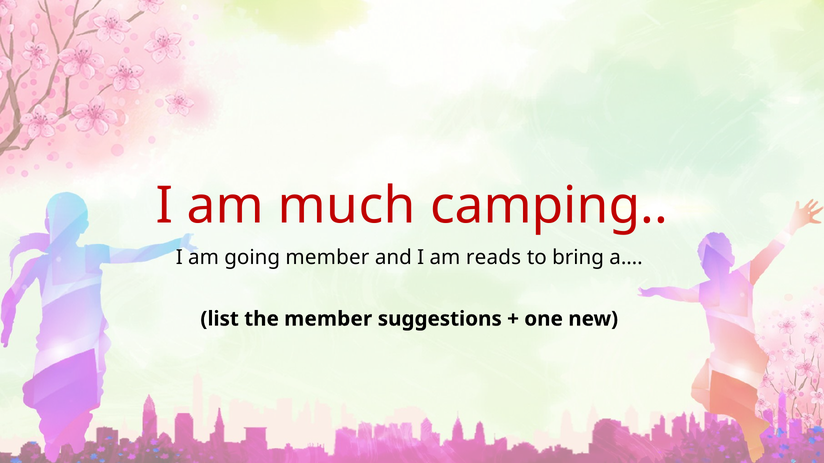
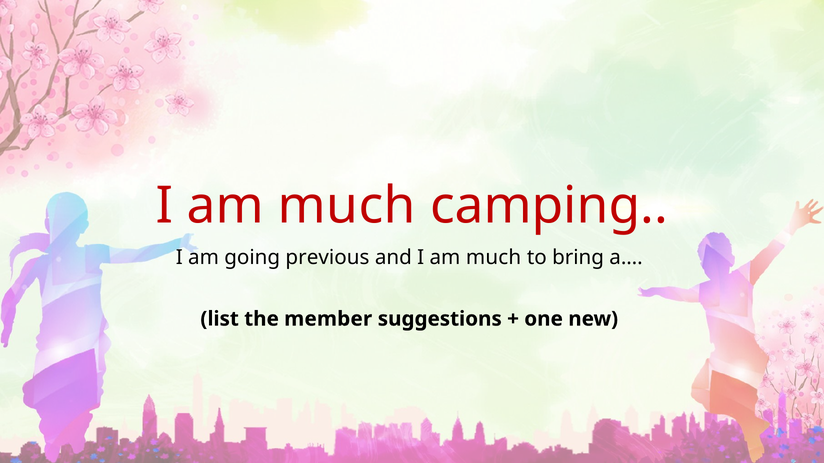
going member: member -> previous
and I am reads: reads -> much
